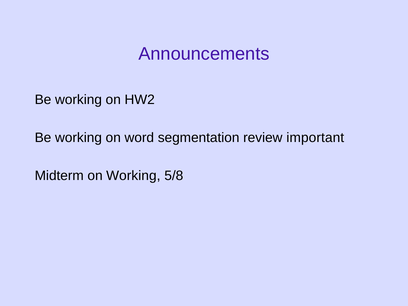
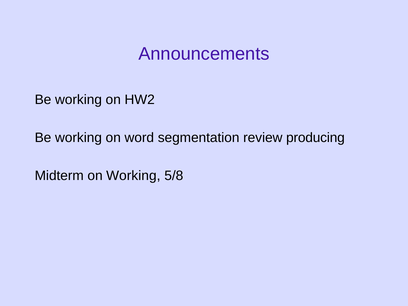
important: important -> producing
